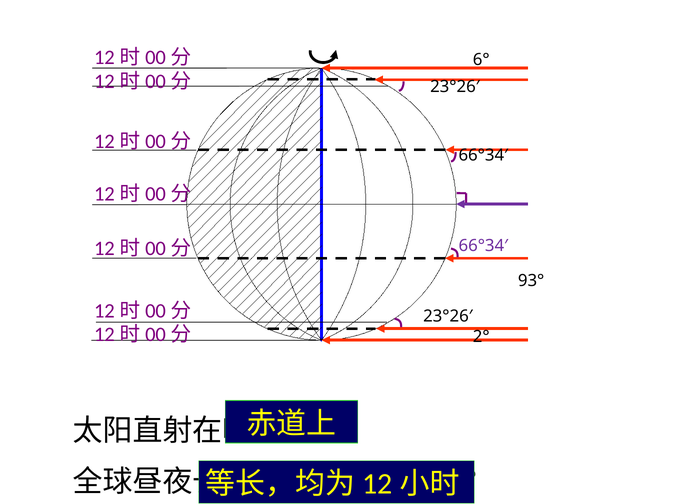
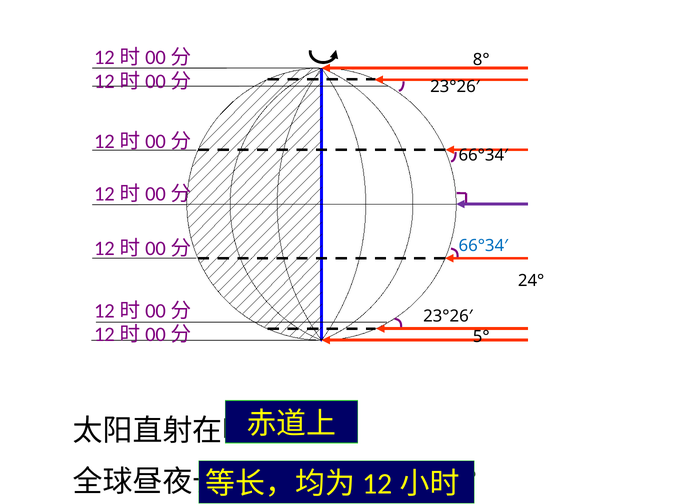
6°: 6° -> 8°
66°34′ at (483, 246) colour: purple -> blue
93°: 93° -> 24°
2°: 2° -> 5°
